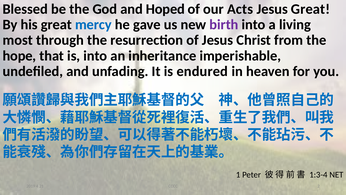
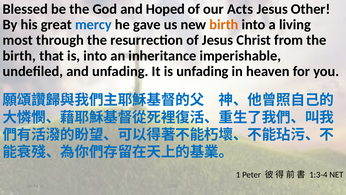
Jesus Great: Great -> Other
birth at (224, 25) colour: purple -> orange
hope at (19, 56): hope -> birth
is endured: endured -> unfading
